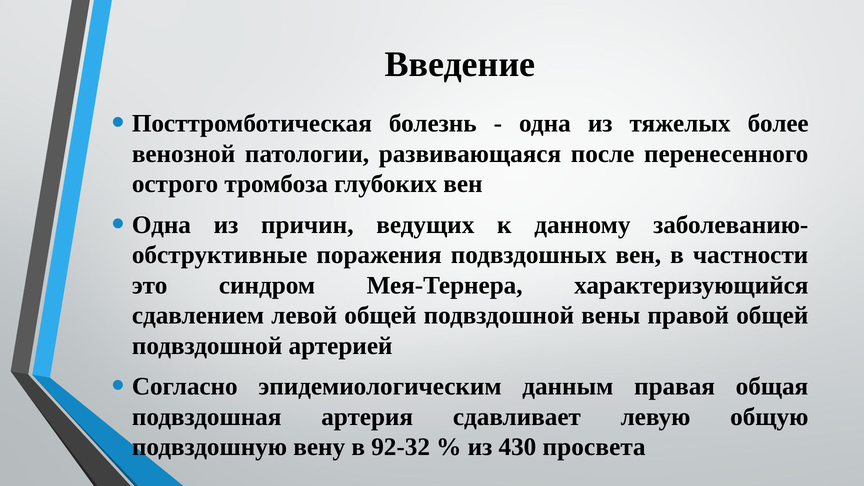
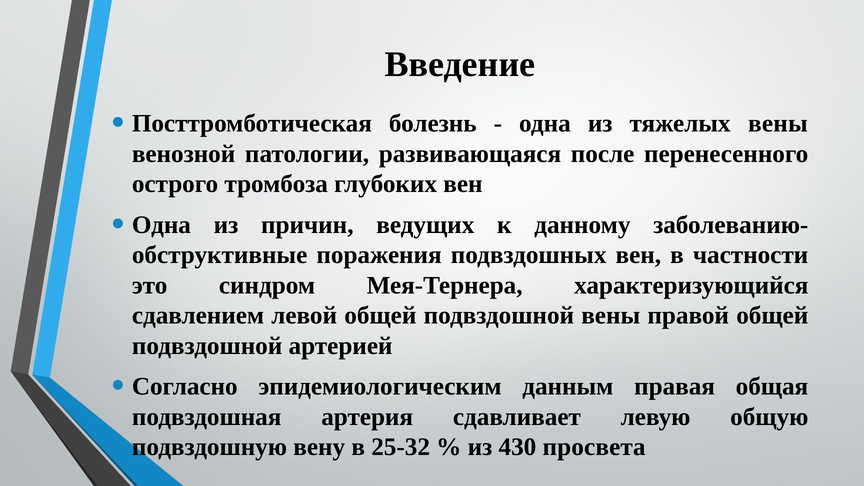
тяжелых более: более -> вены
92-32: 92-32 -> 25-32
